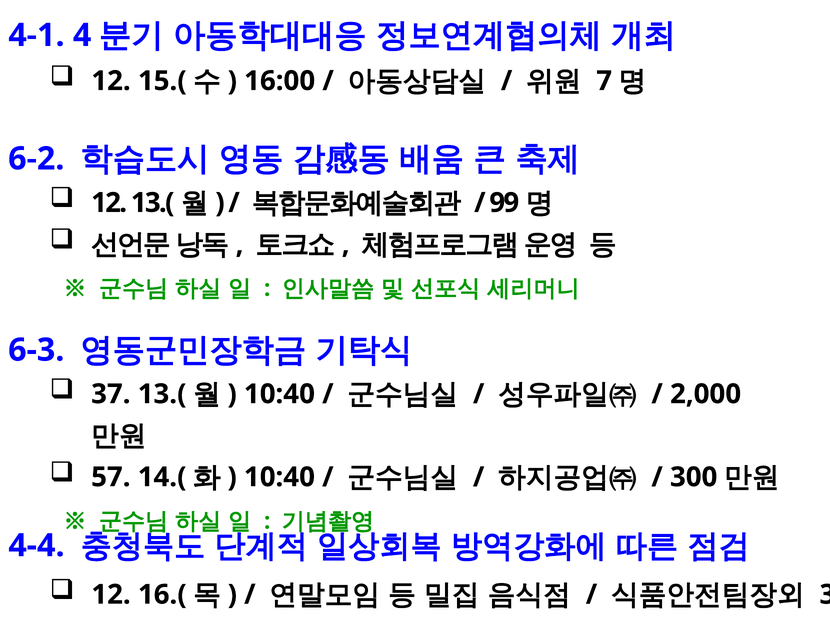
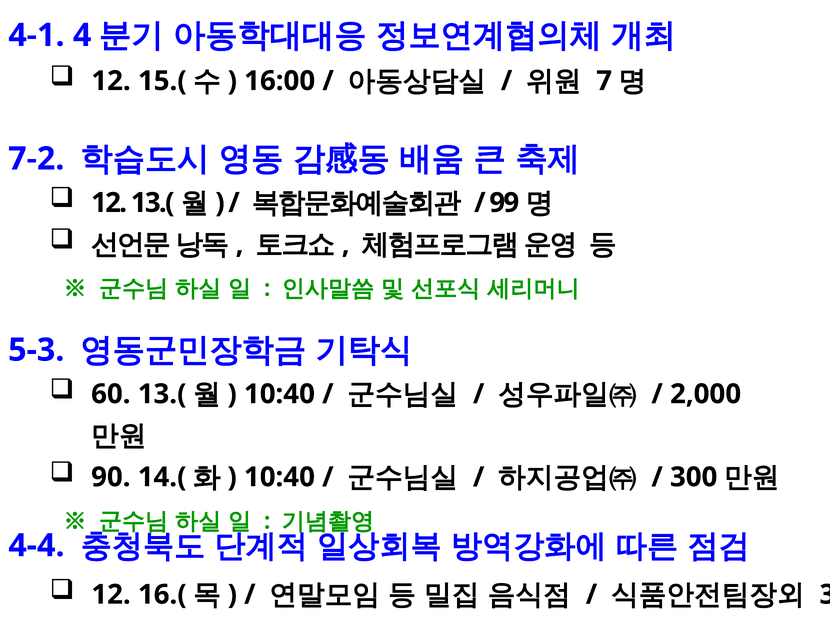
6-2: 6-2 -> 7-2
6-3: 6-3 -> 5-3
37: 37 -> 60
57: 57 -> 90
